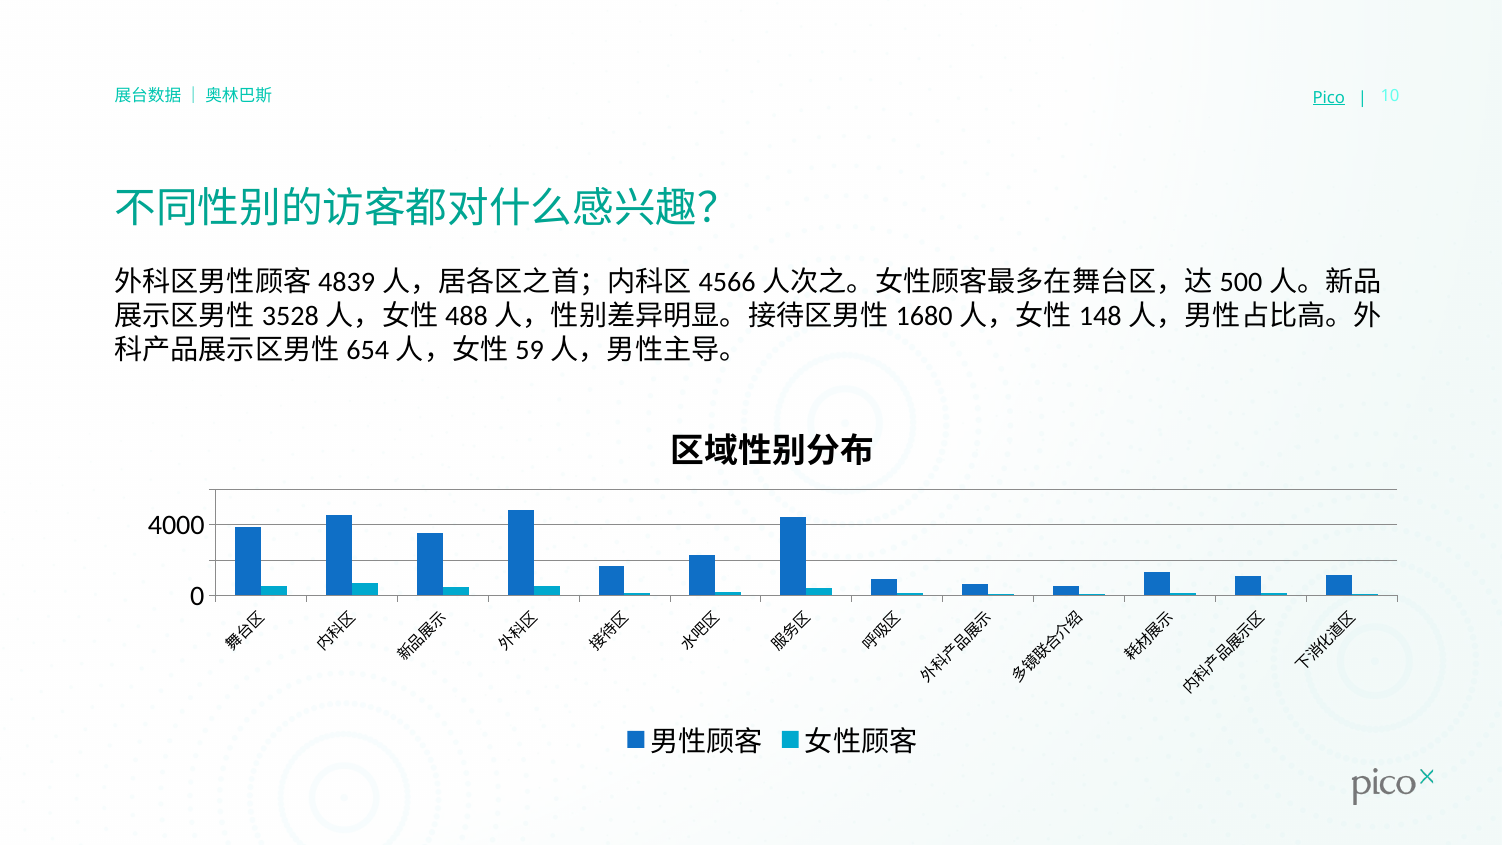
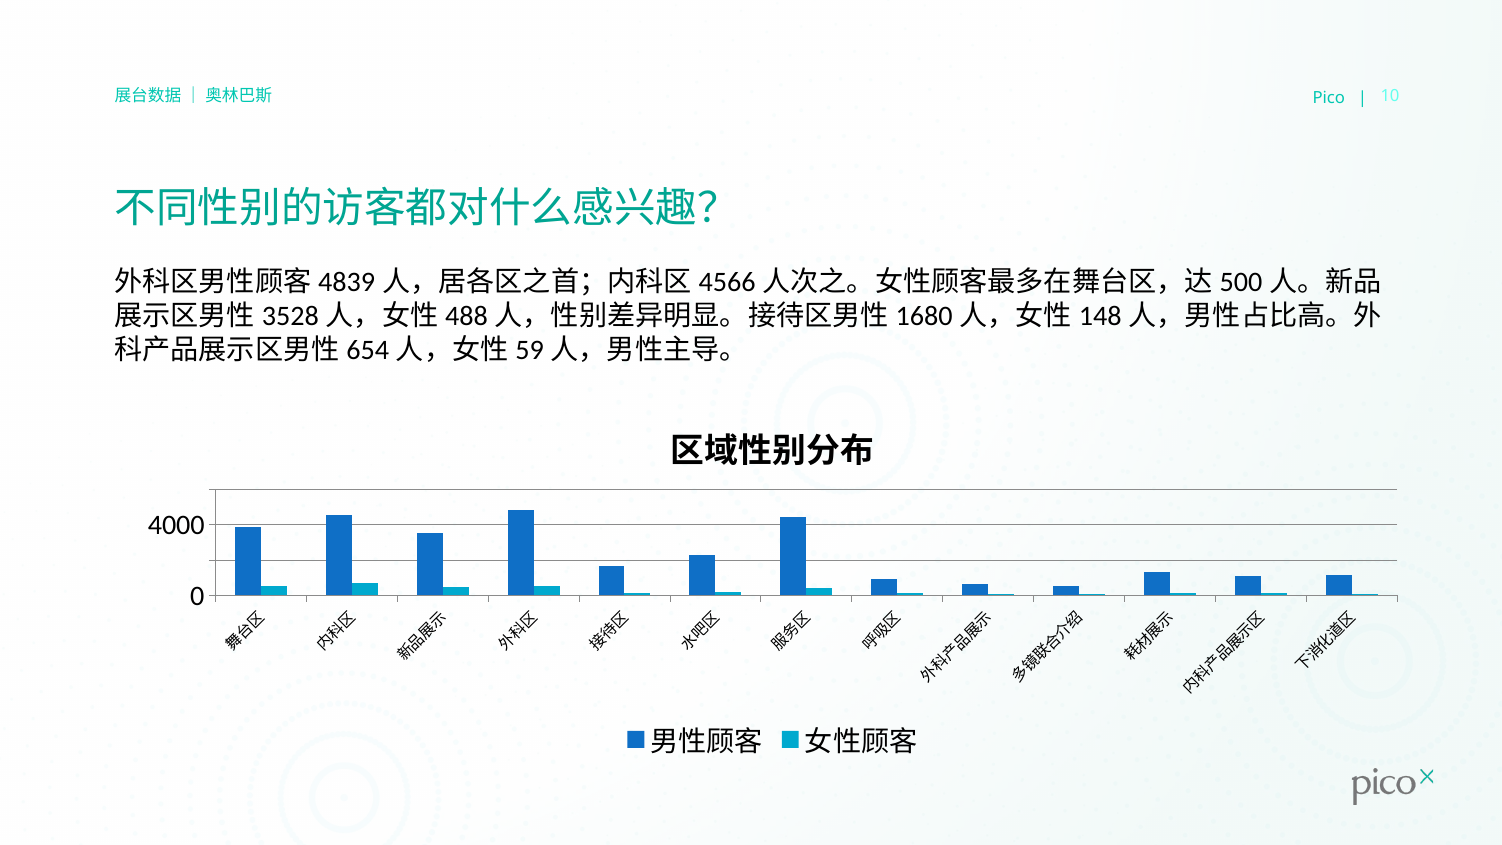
Pico underline: present -> none
